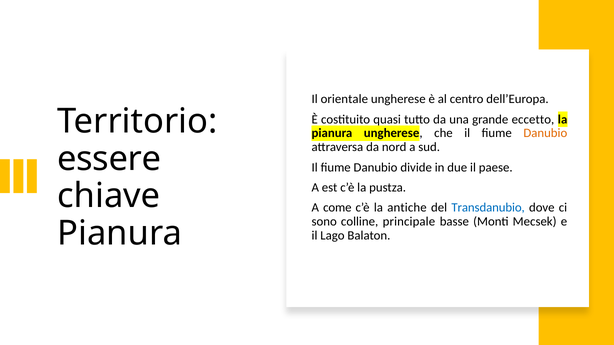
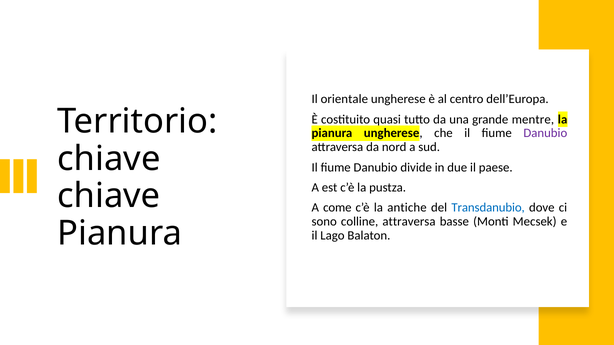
eccetto: eccetto -> mentre
Danubio at (545, 133) colour: orange -> purple
essere at (109, 159): essere -> chiave
colline principale: principale -> attraversa
